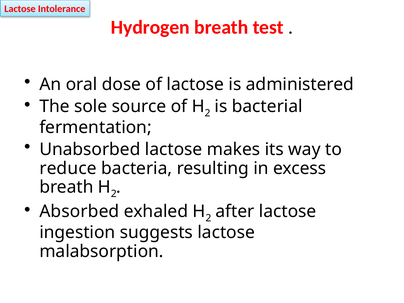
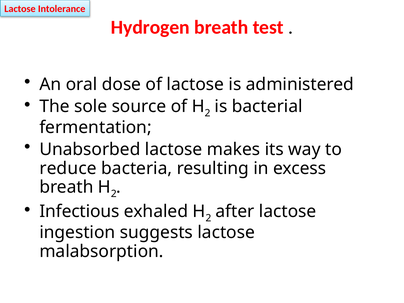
Absorbed: Absorbed -> Infectious
